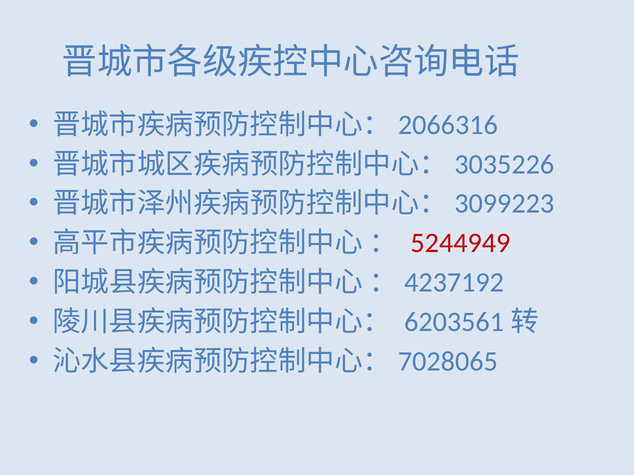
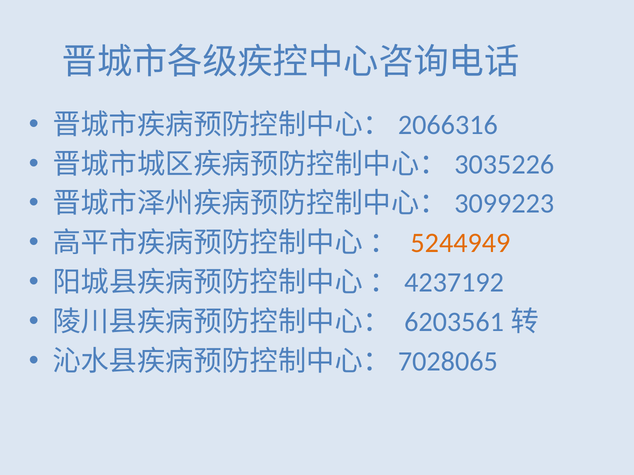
5244949 colour: red -> orange
